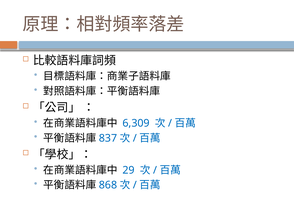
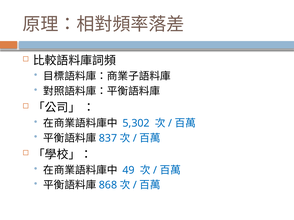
6,309: 6,309 -> 5,302
29: 29 -> 49
